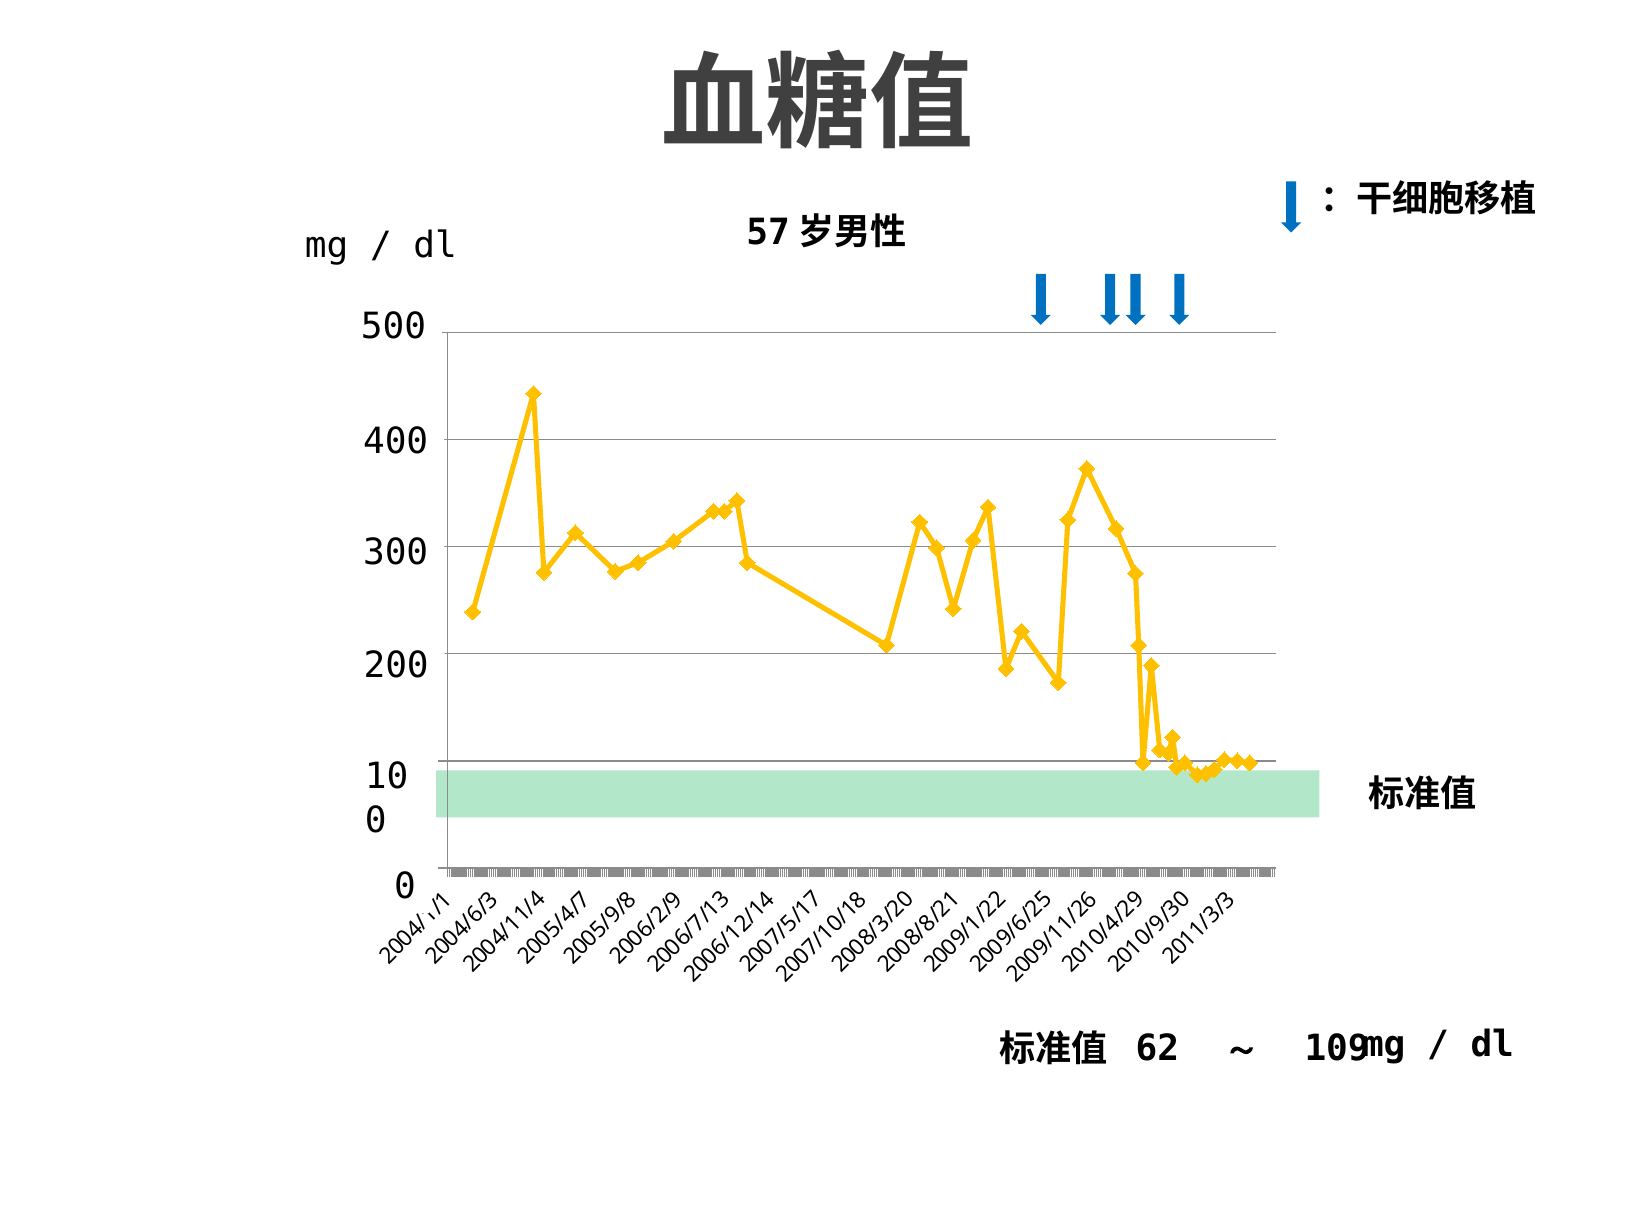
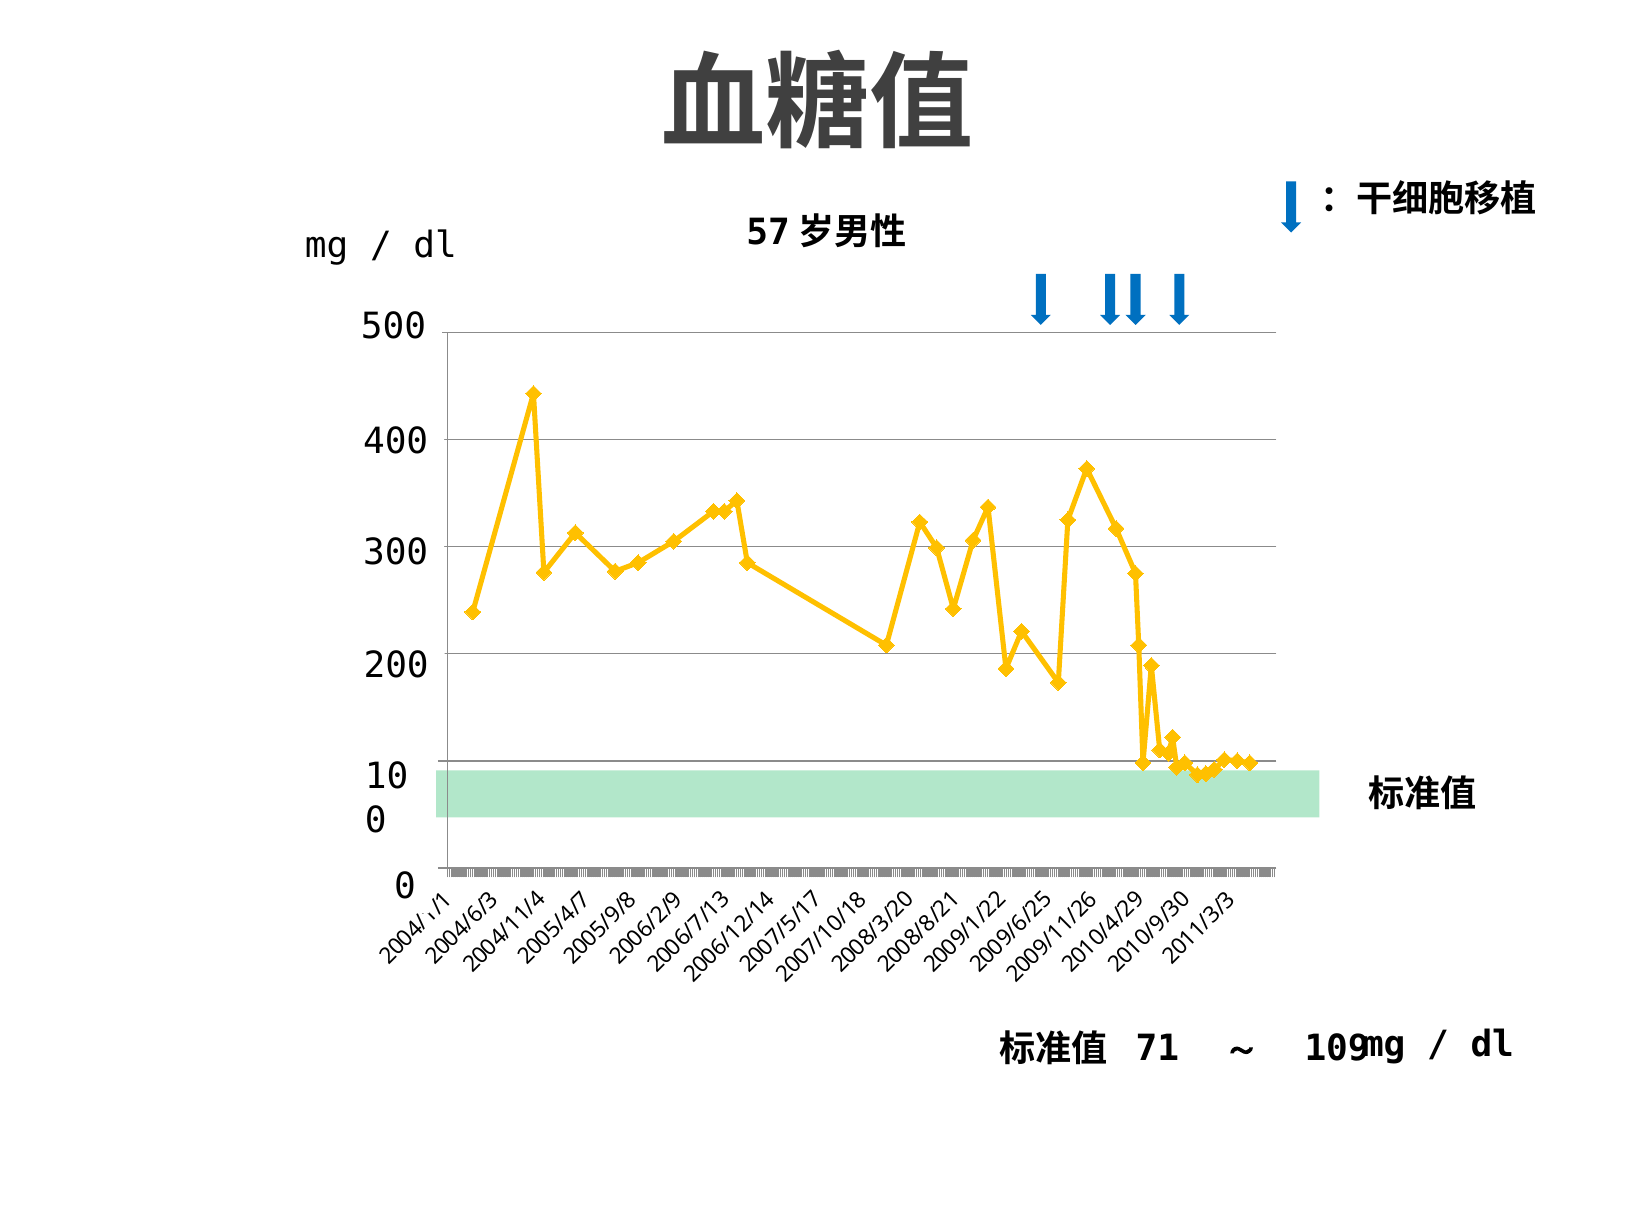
62: 62 -> 71
